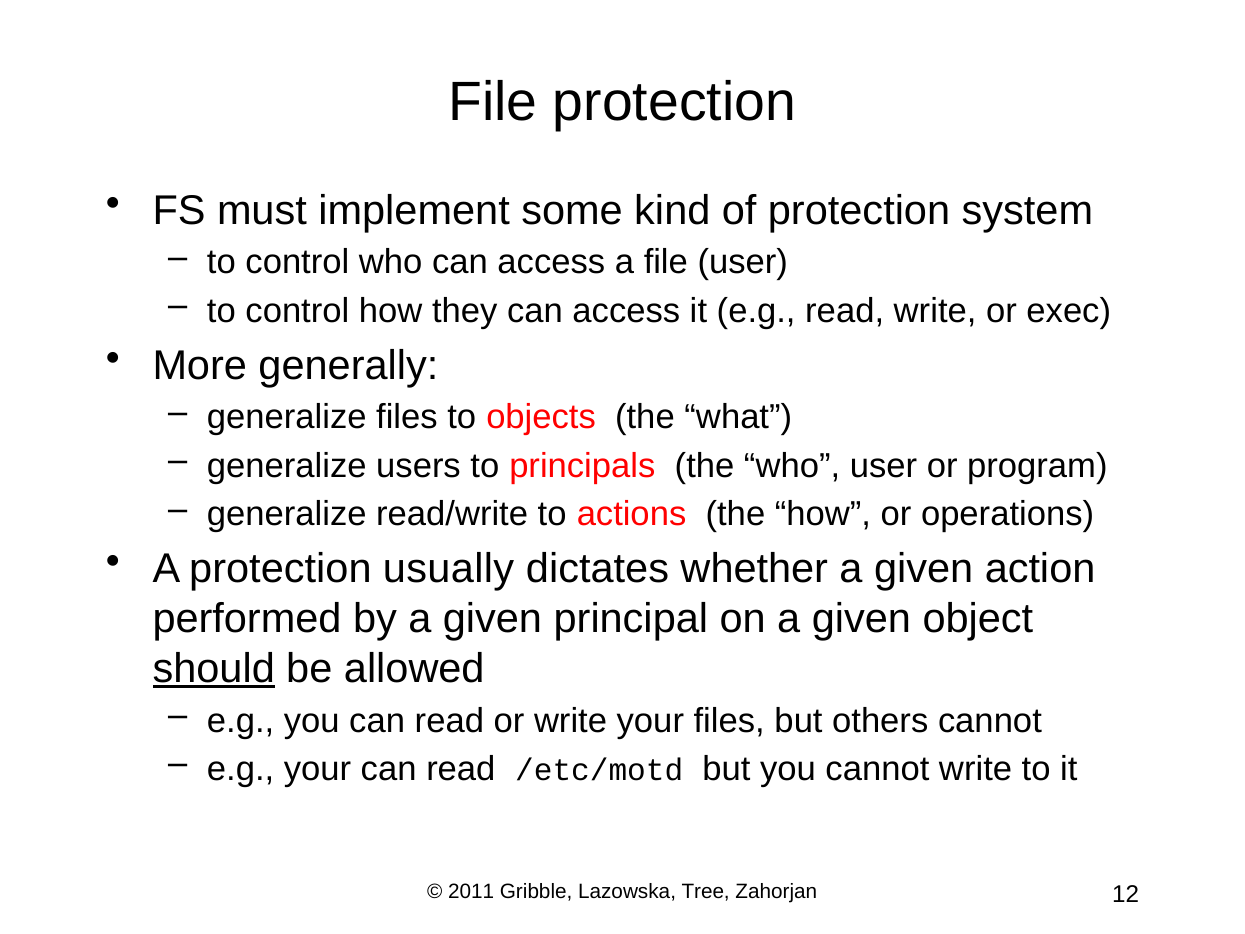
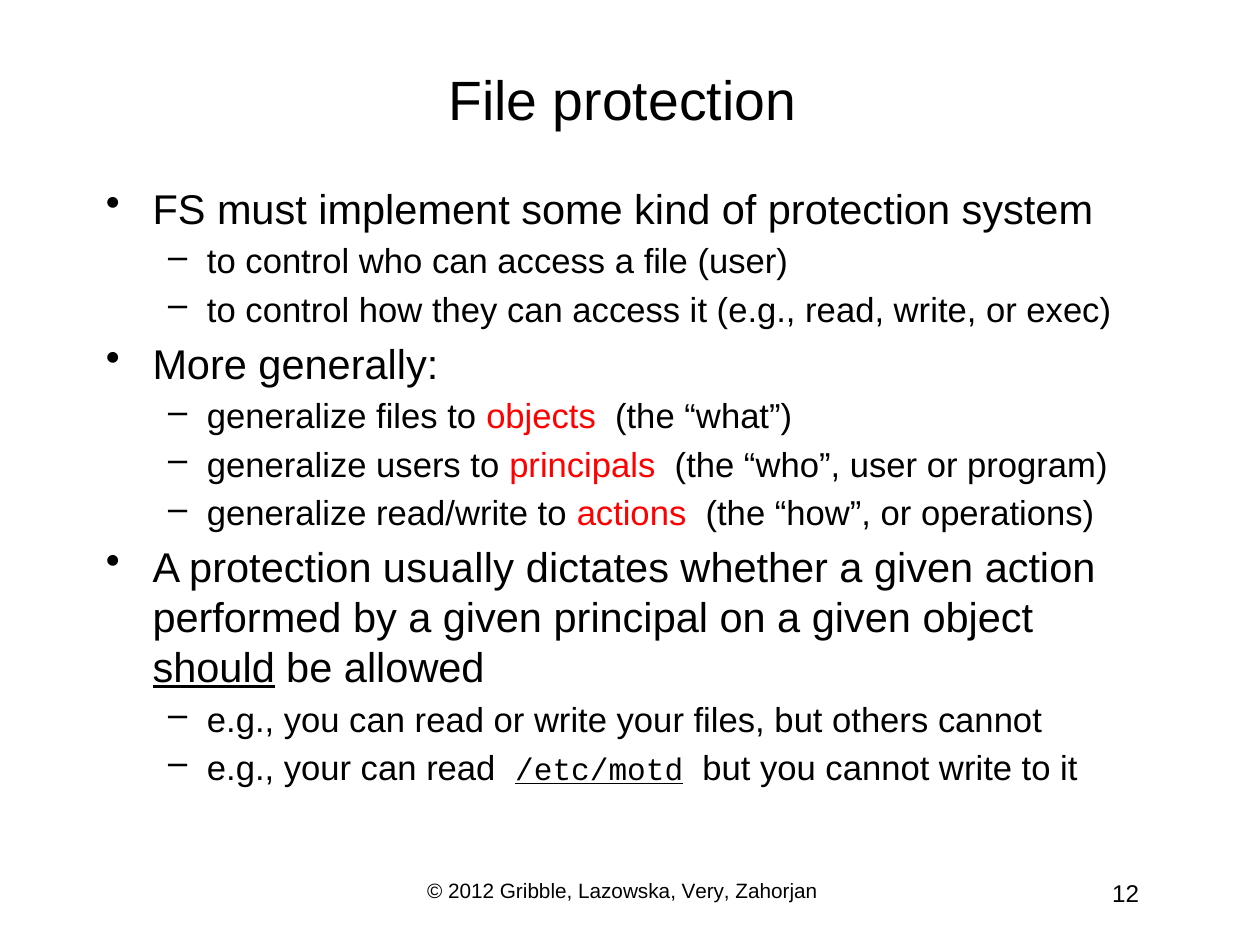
/etc/motd underline: none -> present
2011: 2011 -> 2012
Tree: Tree -> Very
